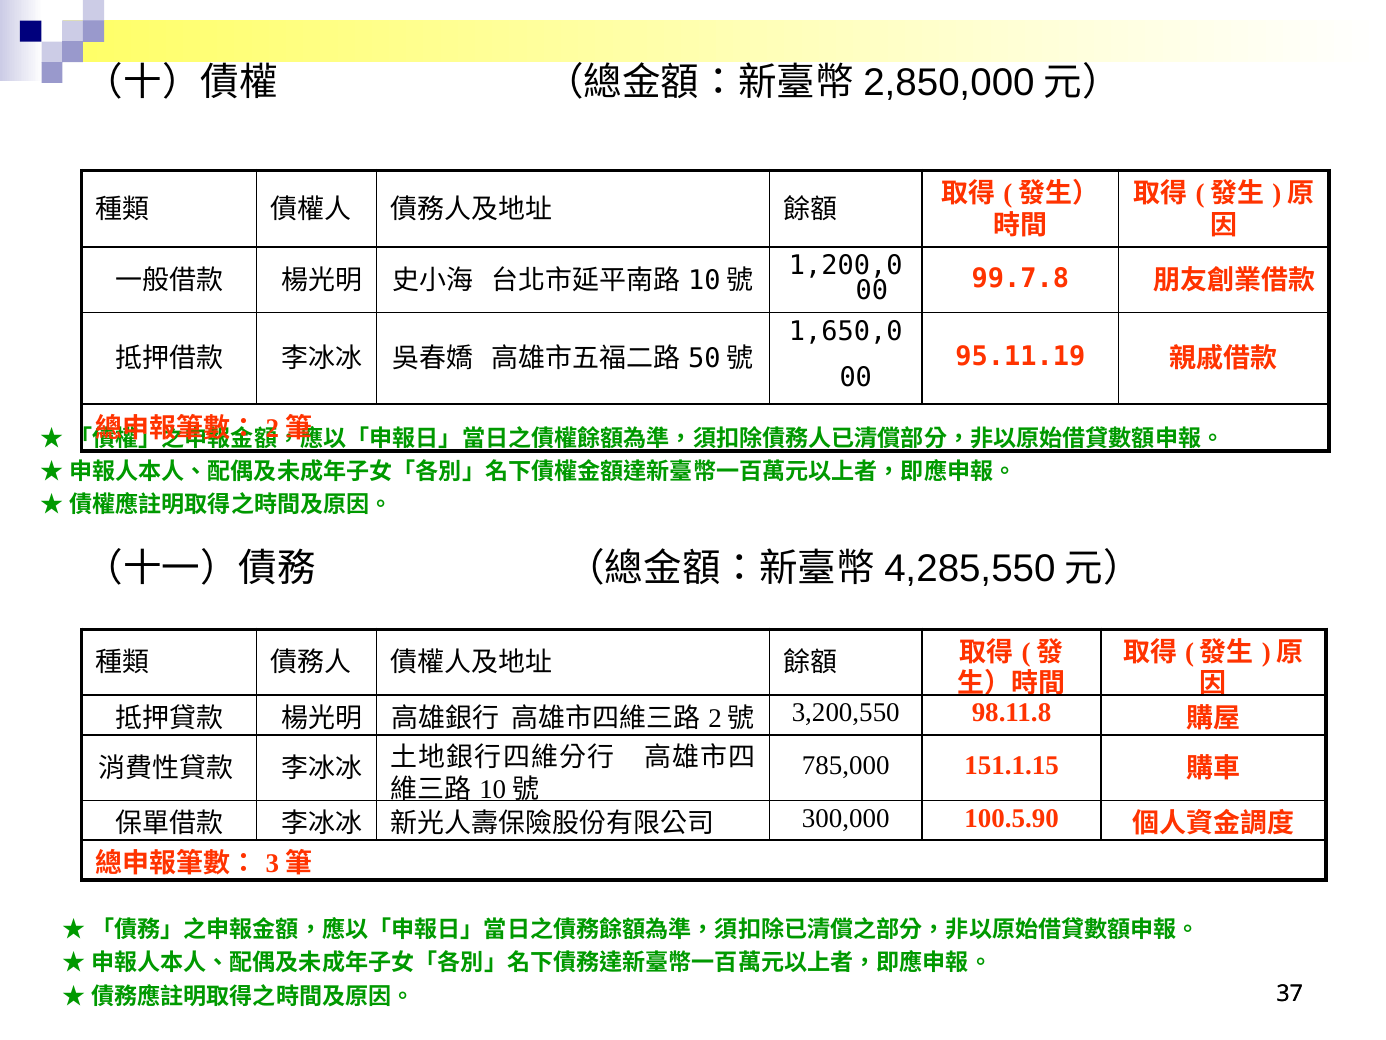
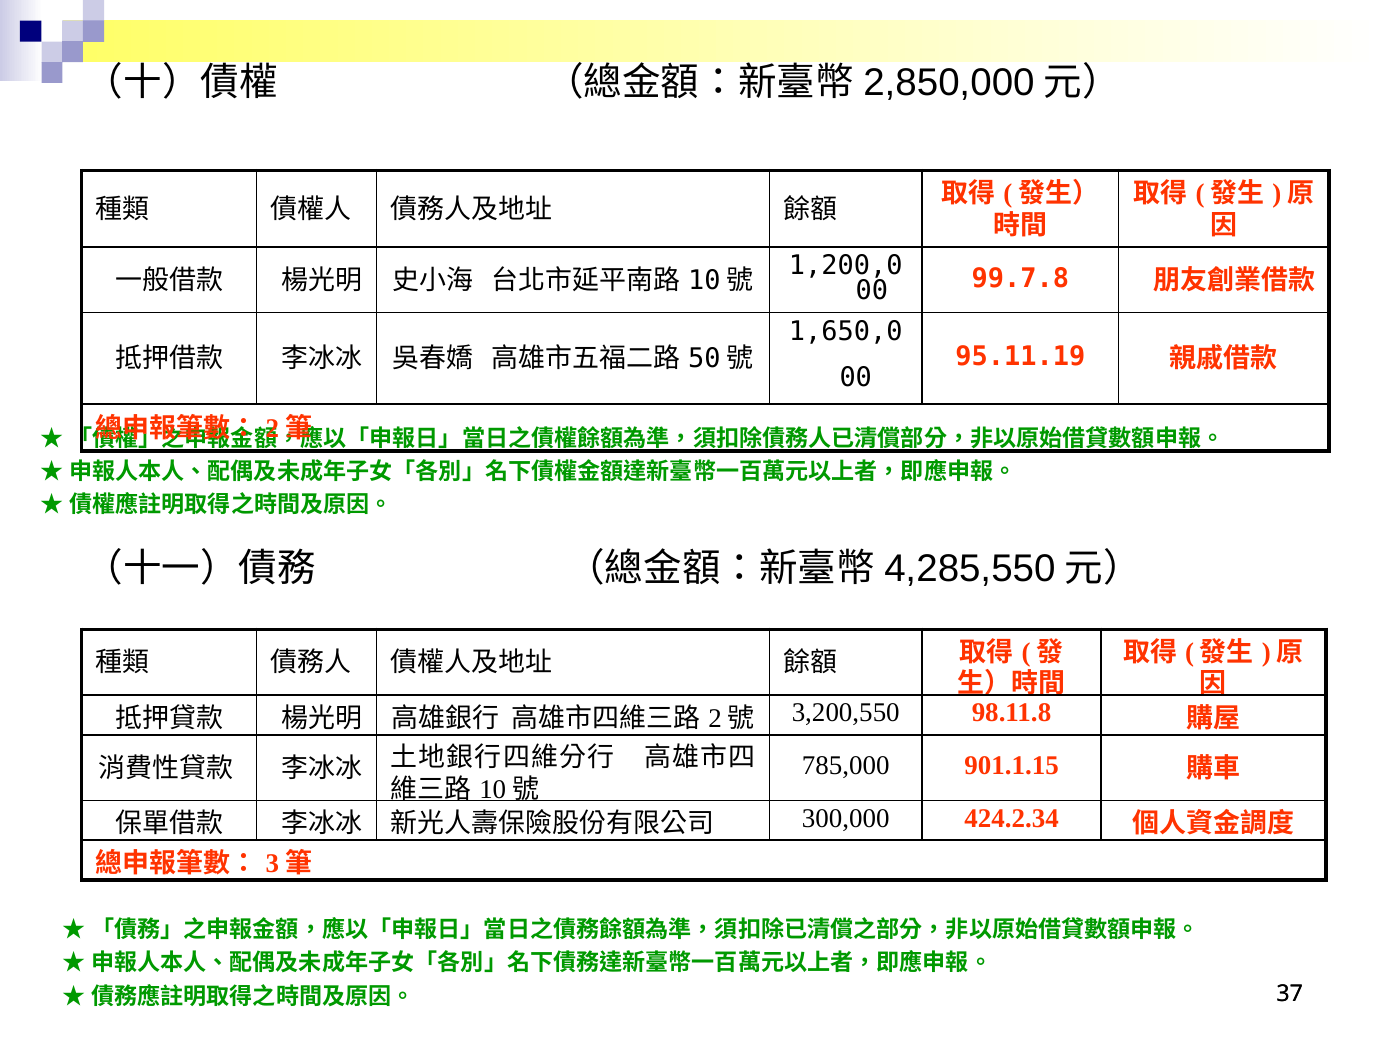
151.1.15: 151.1.15 -> 901.1.15
100.5.90: 100.5.90 -> 424.2.34
